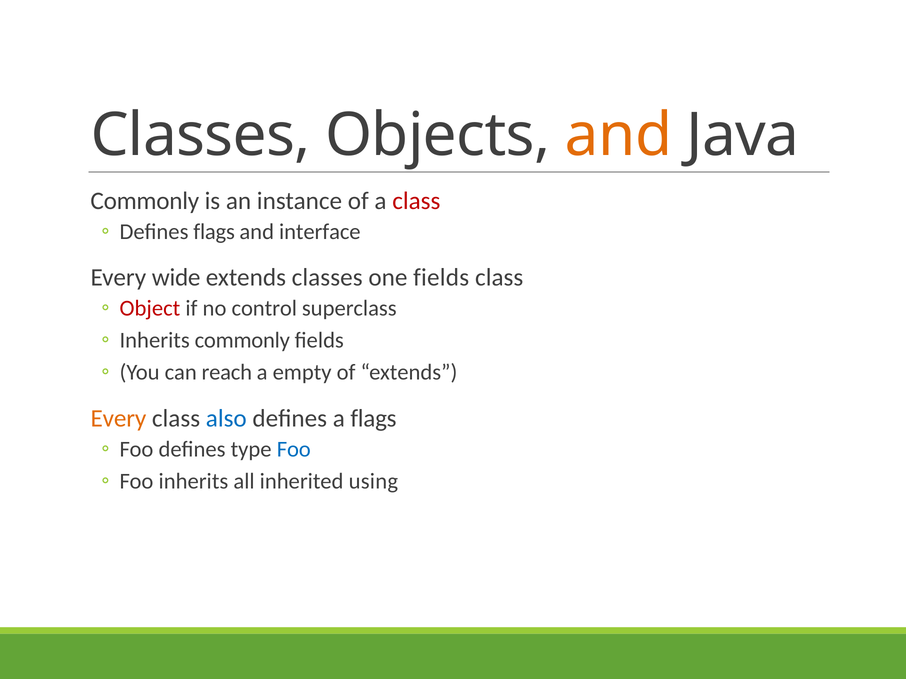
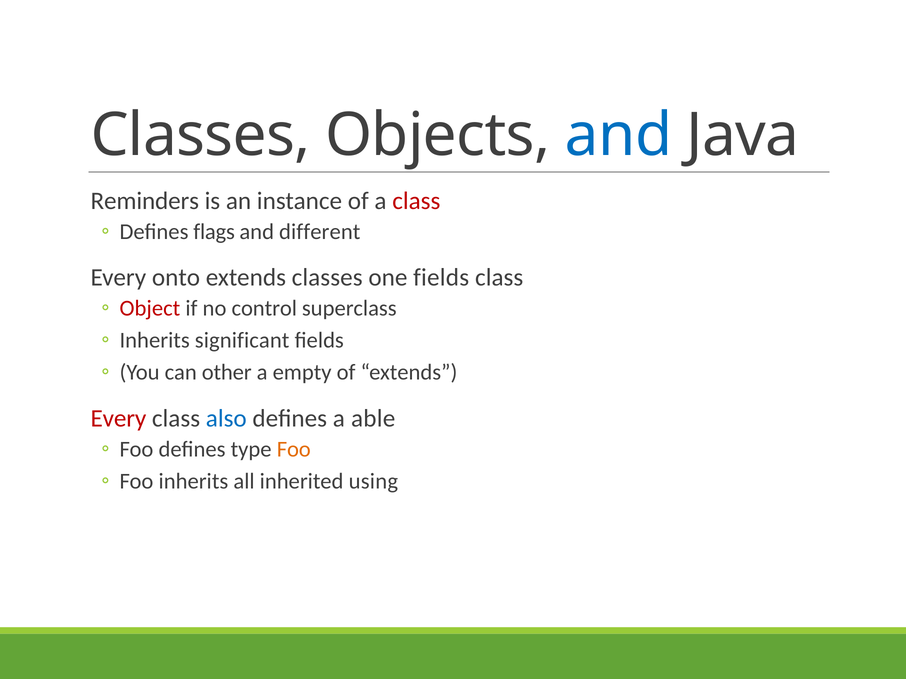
and at (618, 135) colour: orange -> blue
Commonly at (145, 201): Commonly -> Reminders
interface: interface -> different
wide: wide -> onto
Inherits commonly: commonly -> significant
reach: reach -> other
Every at (118, 419) colour: orange -> red
a flags: flags -> able
Foo at (294, 450) colour: blue -> orange
